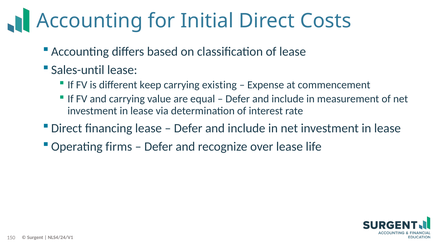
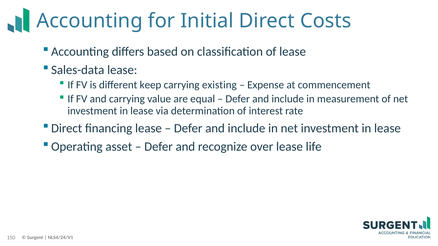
Sales-until: Sales-until -> Sales-data
firms: firms -> asset
